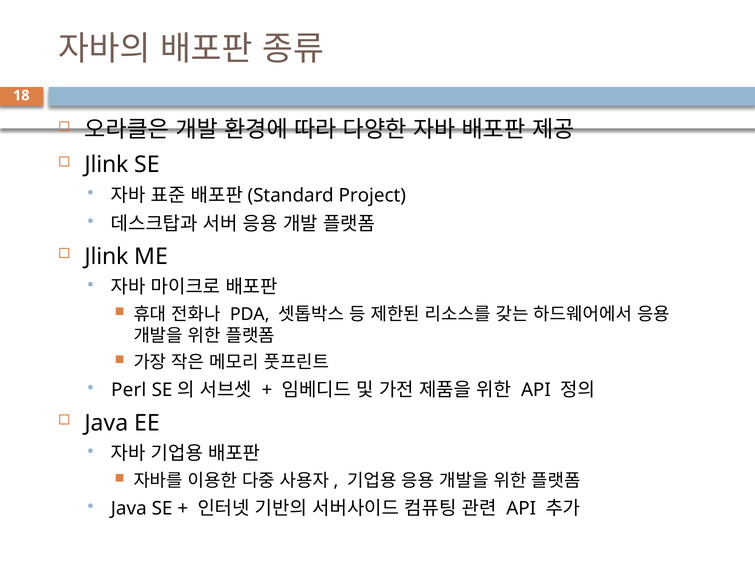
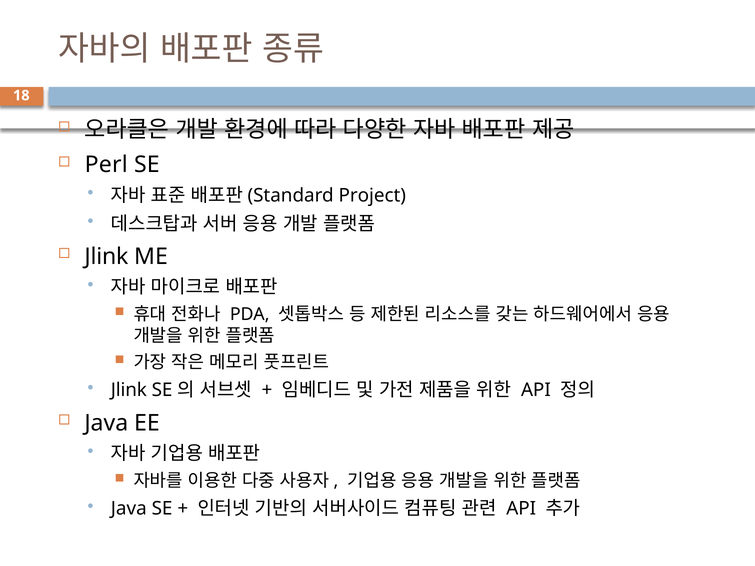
Jlink at (106, 165): Jlink -> Perl
Perl at (129, 390): Perl -> Jlink
